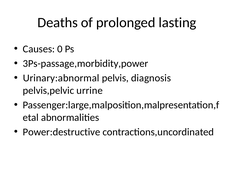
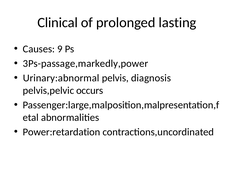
Deaths: Deaths -> Clinical
0: 0 -> 9
3Ps-passage,morbidity,power: 3Ps-passage,morbidity,power -> 3Ps-passage,markedly,power
urrine: urrine -> occurs
Power:destructive: Power:destructive -> Power:retardation
